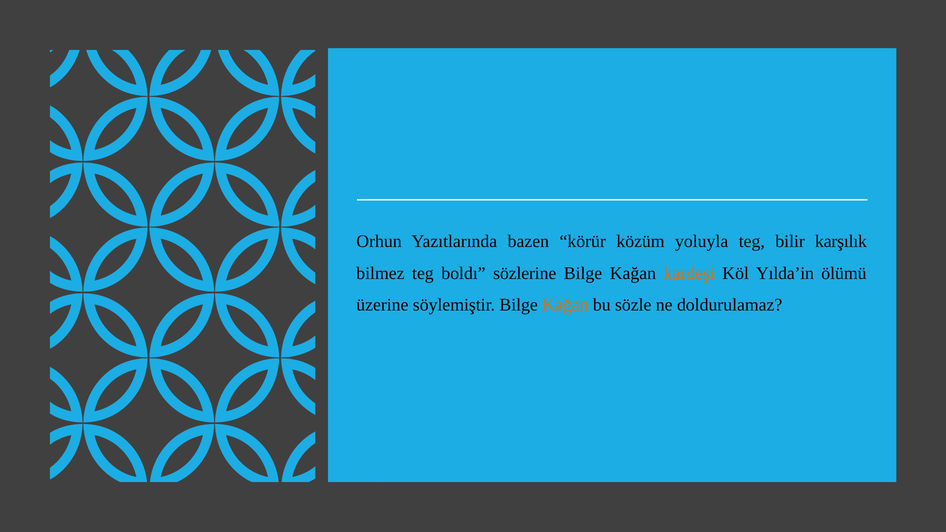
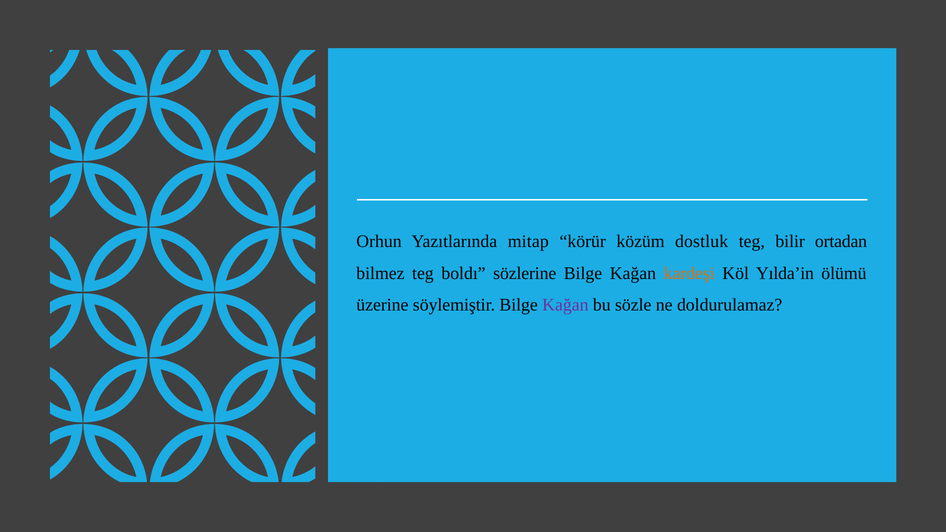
bazen: bazen -> mitap
yoluyla: yoluyla -> dostluk
karşılık: karşılık -> ortadan
Kağan at (565, 305) colour: orange -> purple
